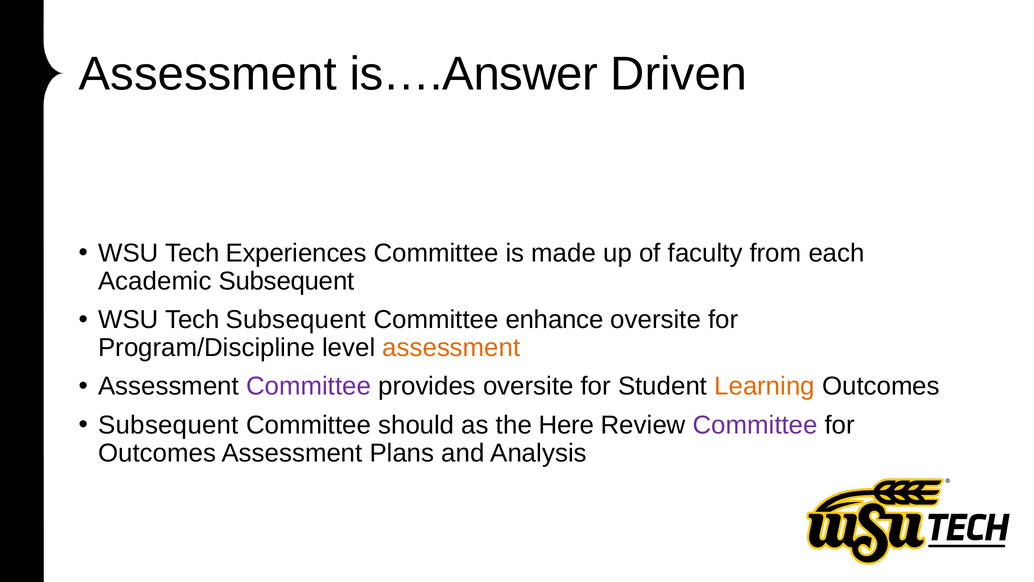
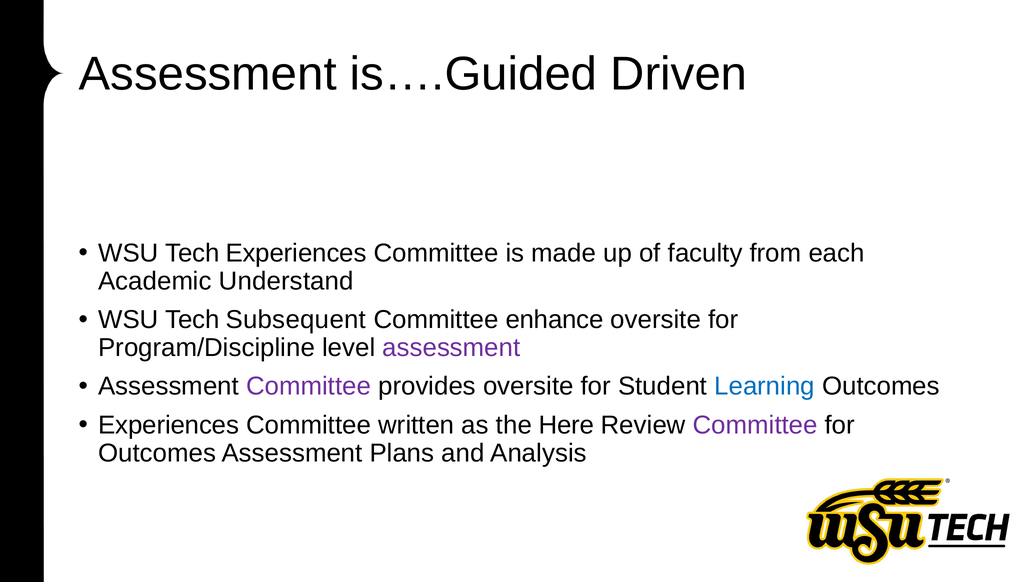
is….Answer: is….Answer -> is….Guided
Academic Subsequent: Subsequent -> Understand
assessment at (451, 347) colour: orange -> purple
Learning colour: orange -> blue
Subsequent at (168, 425): Subsequent -> Experiences
should: should -> written
